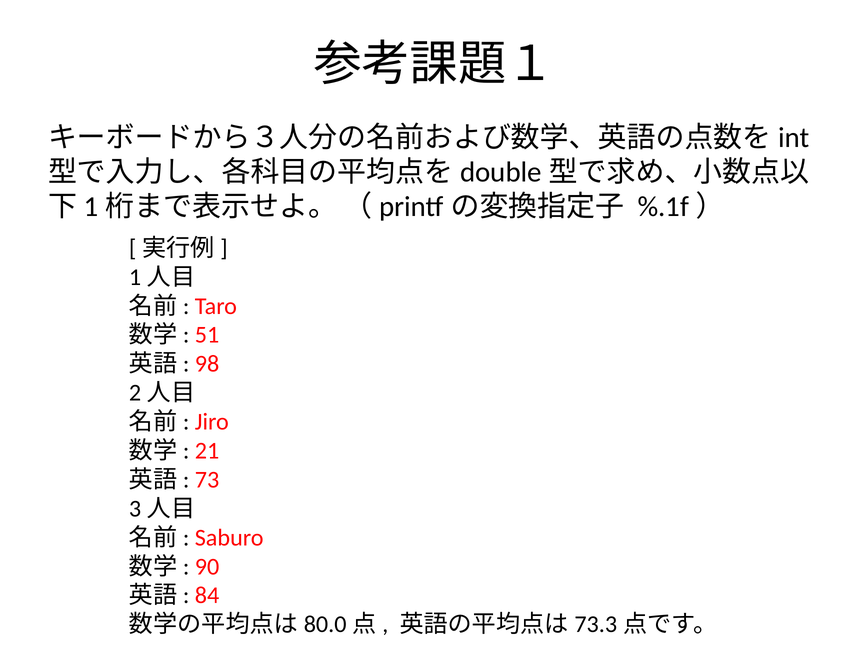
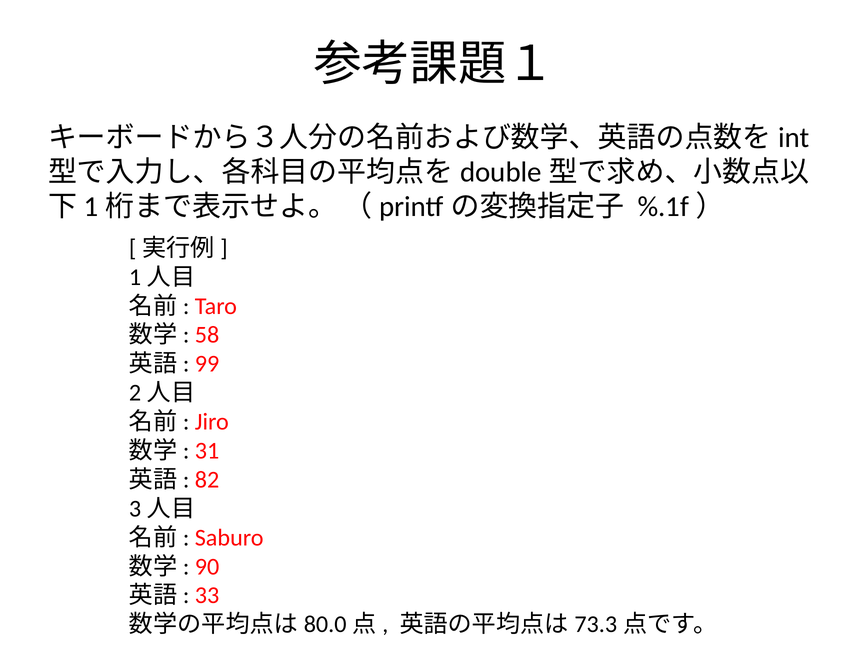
51: 51 -> 58
98: 98 -> 99
21: 21 -> 31
73: 73 -> 82
84: 84 -> 33
